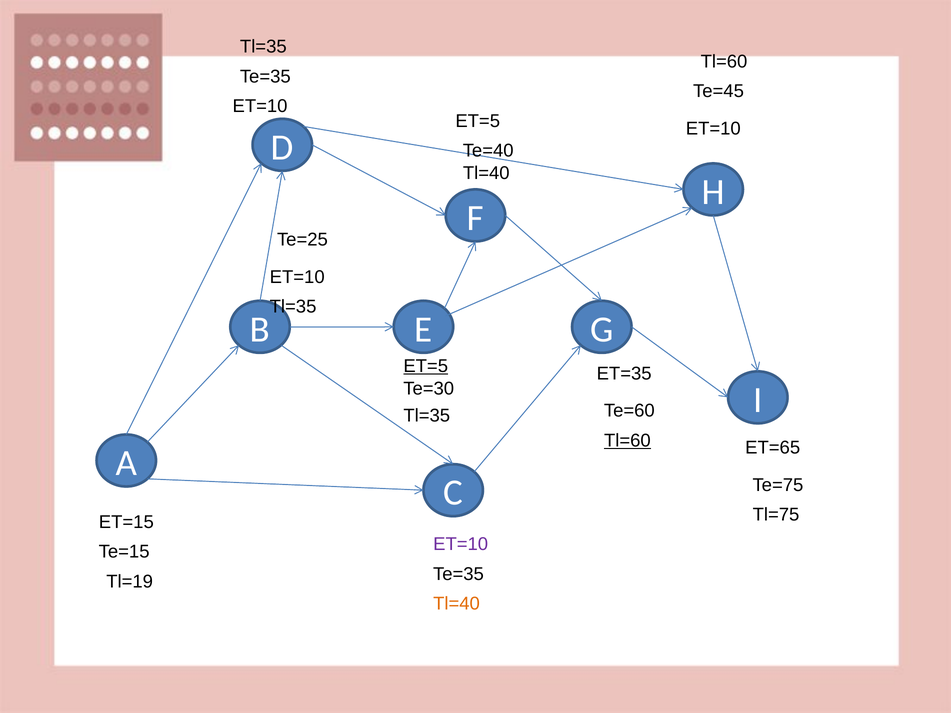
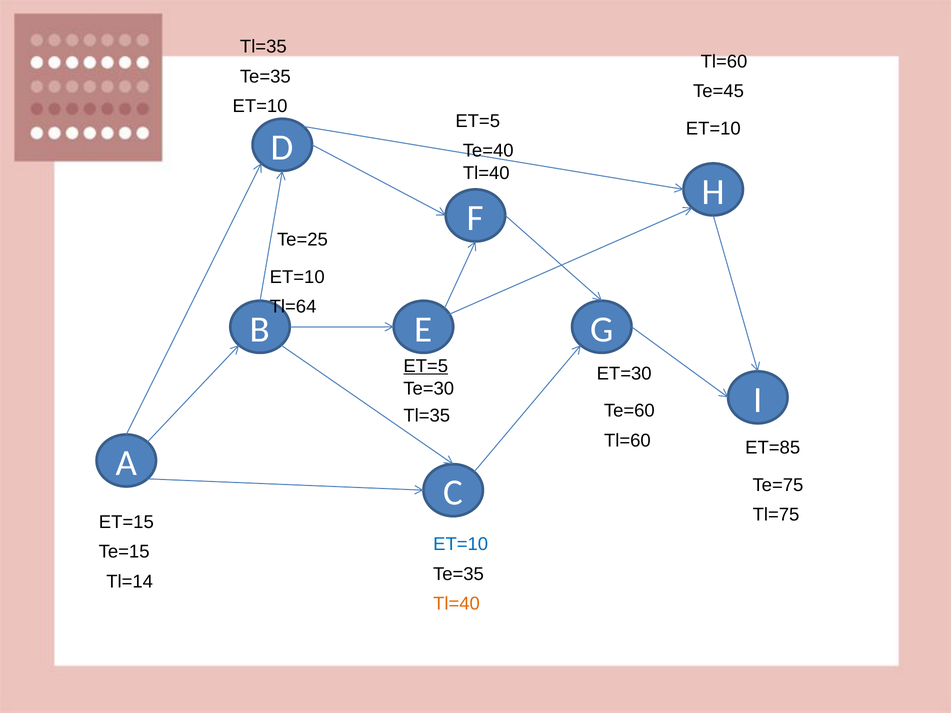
Tl=35 at (293, 307): Tl=35 -> Tl=64
ET=35: ET=35 -> ET=30
Tl=60 at (627, 441) underline: present -> none
ET=65: ET=65 -> ET=85
ET=10 at (461, 545) colour: purple -> blue
Tl=19: Tl=19 -> Tl=14
